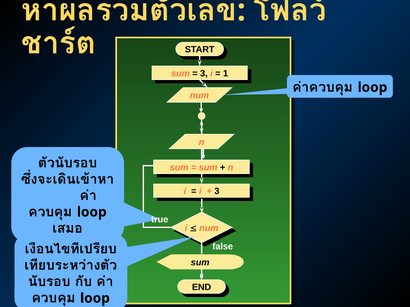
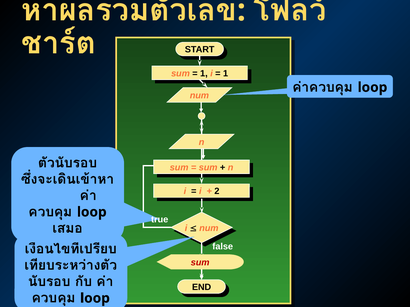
3 at (204, 74): 3 -> 1
3 at (217, 192): 3 -> 2
sum at (200, 263) colour: black -> red
